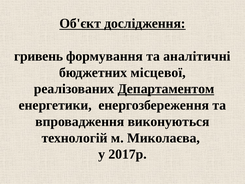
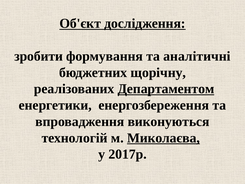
гривень: гривень -> зробити
місцевої: місцевої -> щорічну
Миколаєва underline: none -> present
